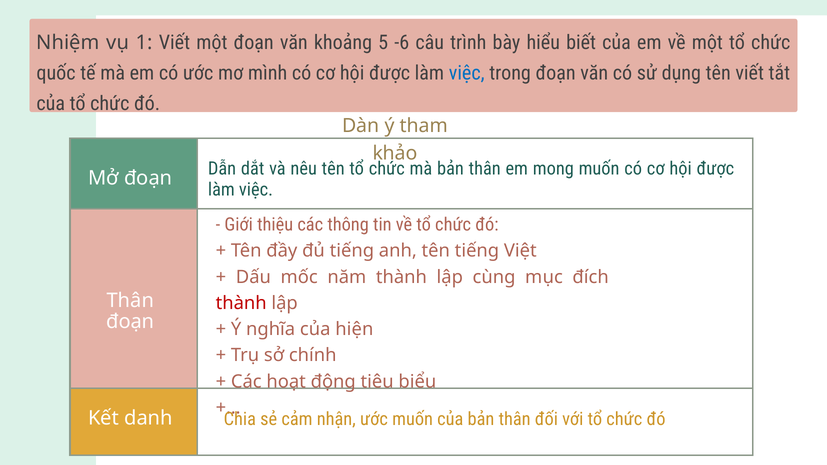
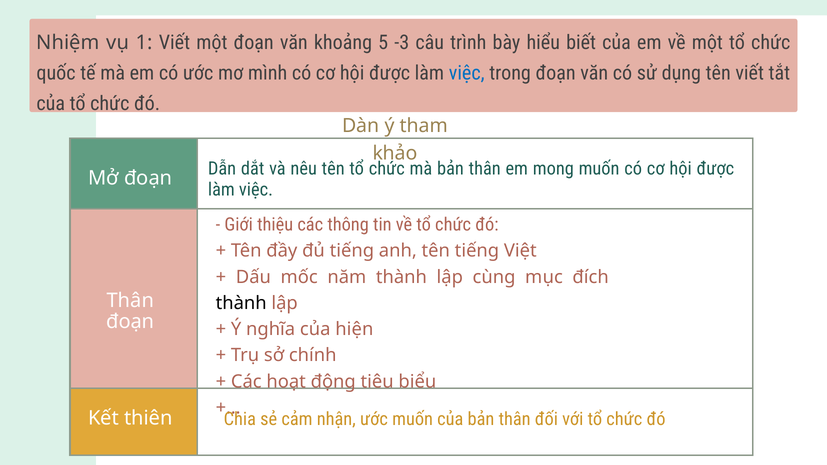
-6: -6 -> -3
thành at (241, 303) colour: red -> black
danh: danh -> thiên
